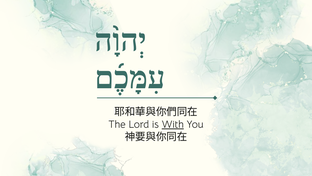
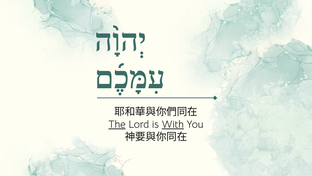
The underline: none -> present
